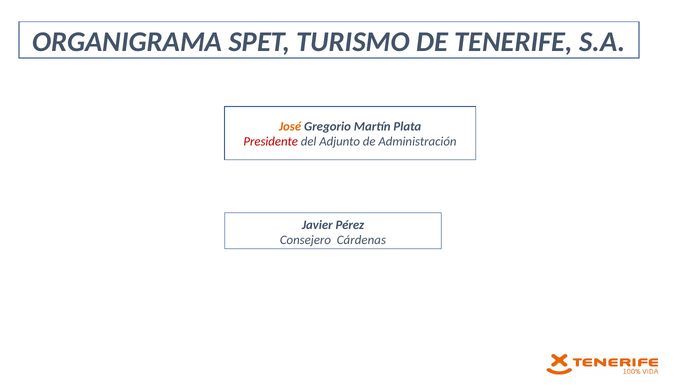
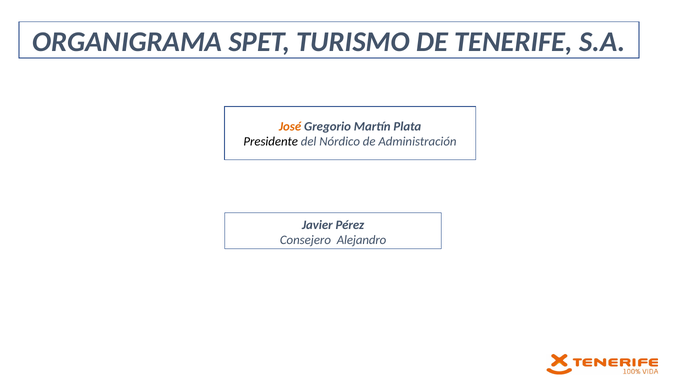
Presidente colour: red -> black
Adjunto: Adjunto -> Nórdico
Cárdenas: Cárdenas -> Alejandro
